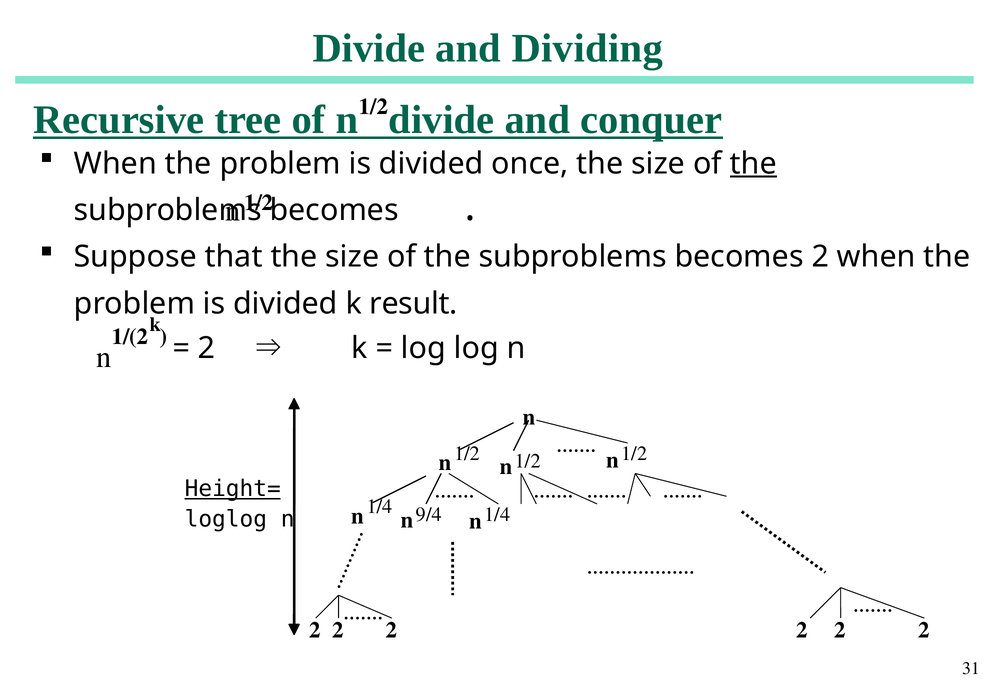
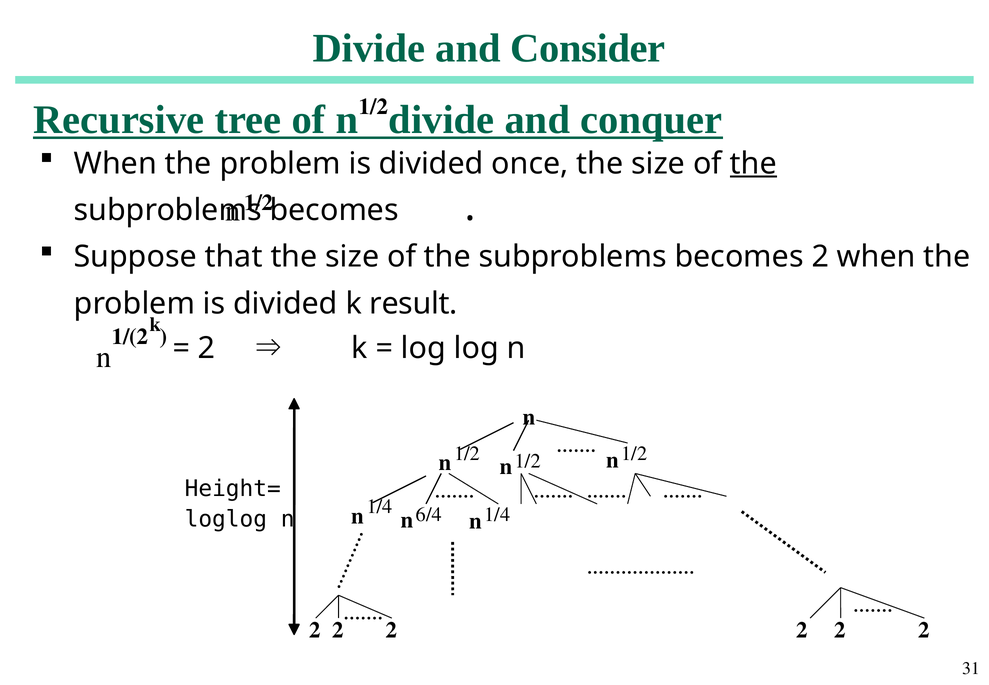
Dividing: Dividing -> Consider
Height= underline: present -> none
9/4: 9/4 -> 6/4
